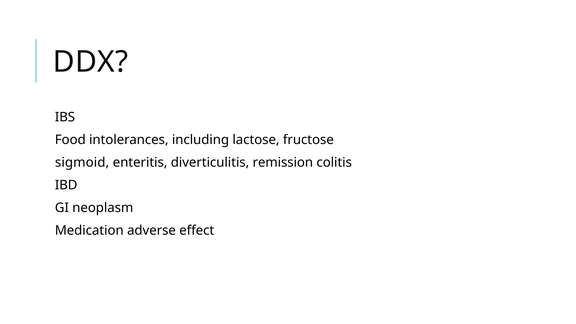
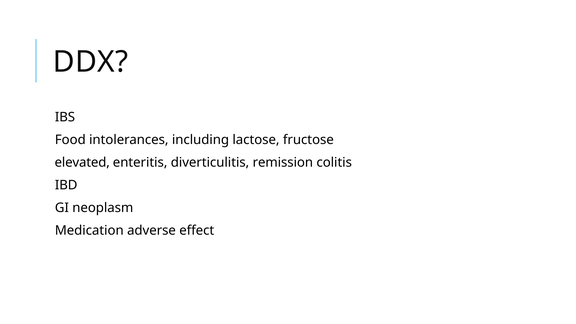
sigmoid: sigmoid -> elevated
